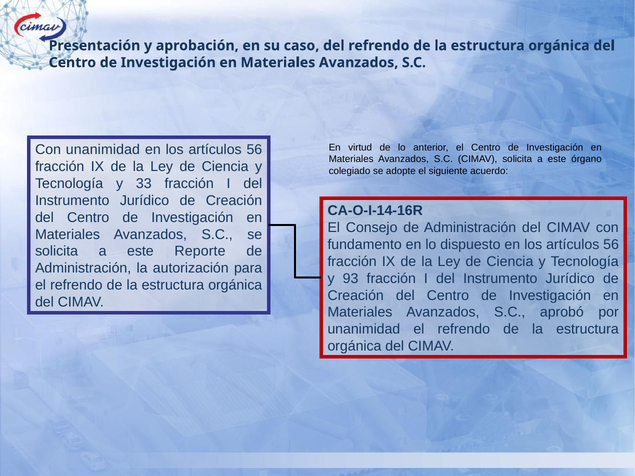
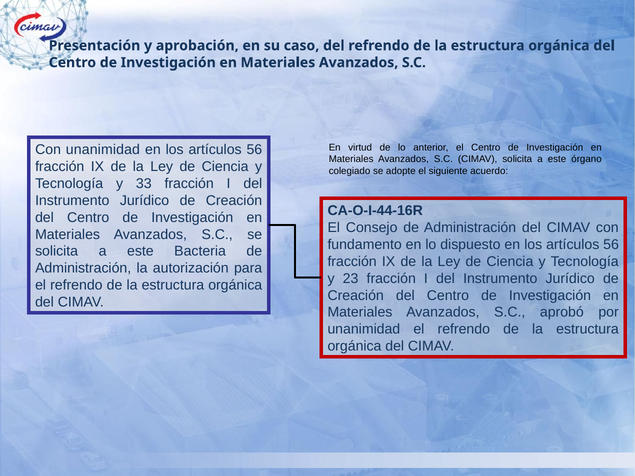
CA-O-I-14-16R: CA-O-I-14-16R -> CA-O-I-44-16R
Reporte: Reporte -> Bacteria
93: 93 -> 23
